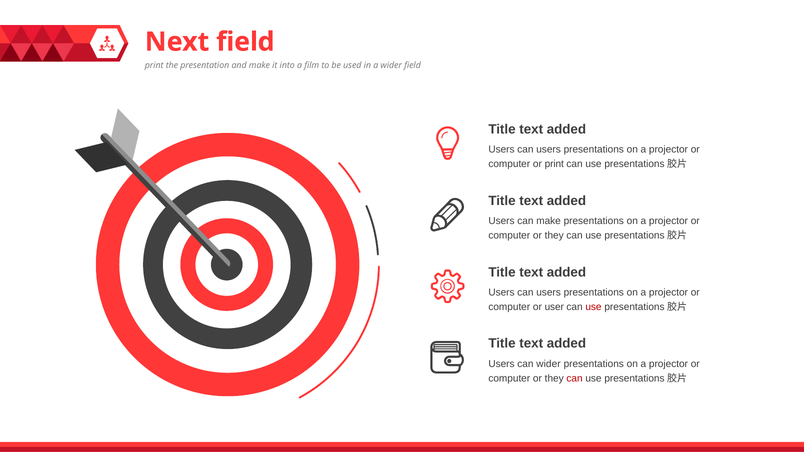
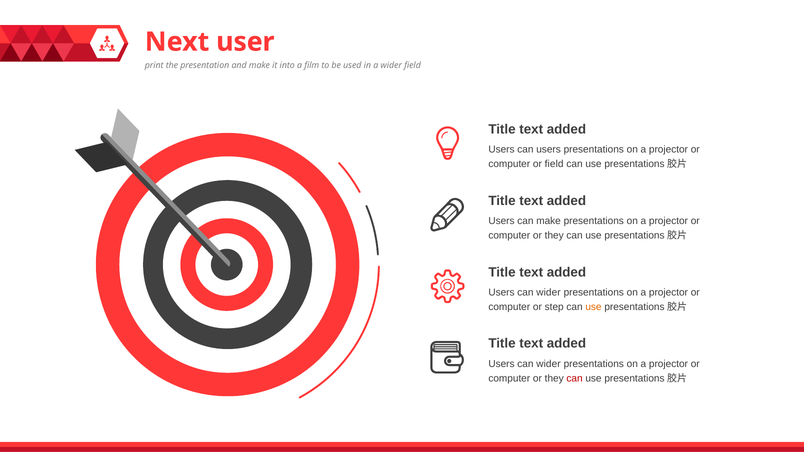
Next field: field -> user
or print: print -> field
users at (549, 293): users -> wider
user: user -> step
use at (593, 307) colour: red -> orange
